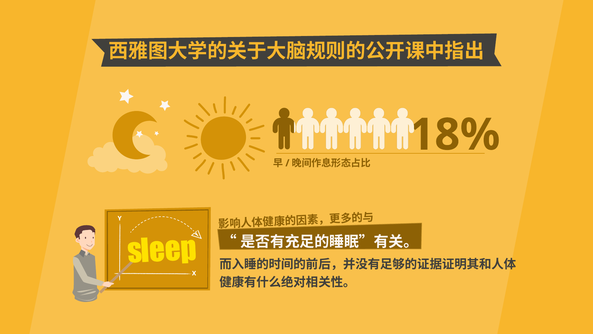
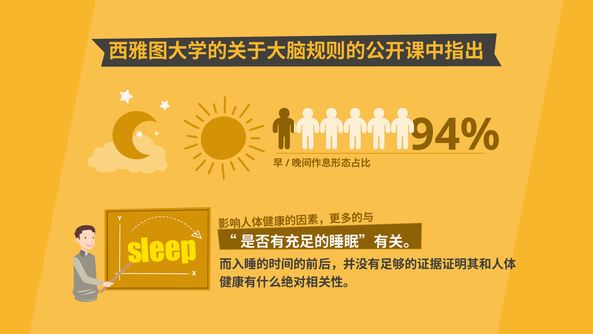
18%: 18% -> 94%
